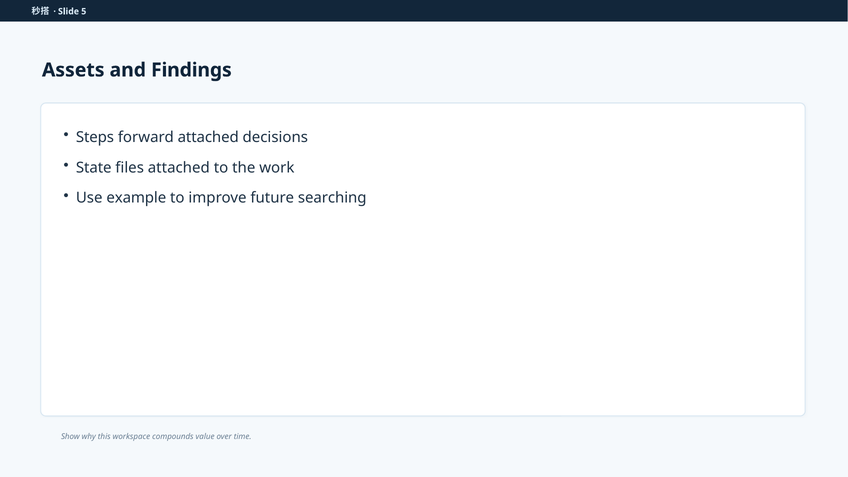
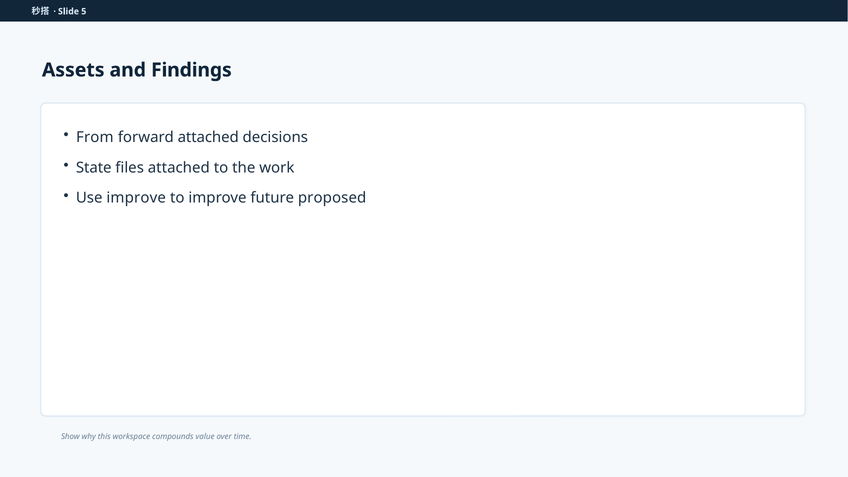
Steps: Steps -> From
Use example: example -> improve
searching: searching -> proposed
